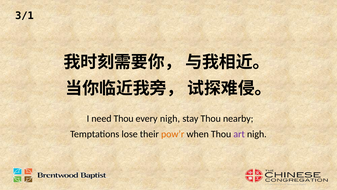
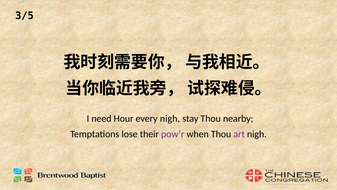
3/1: 3/1 -> 3/5
need Thou: Thou -> Hour
pow’r colour: orange -> purple
